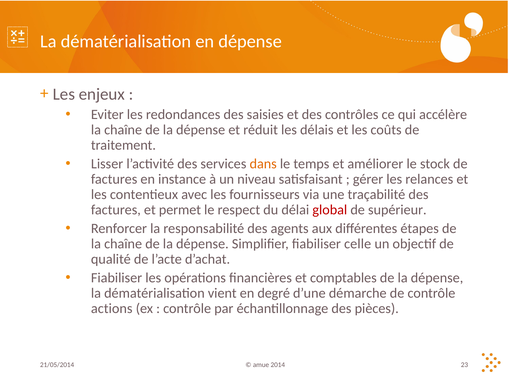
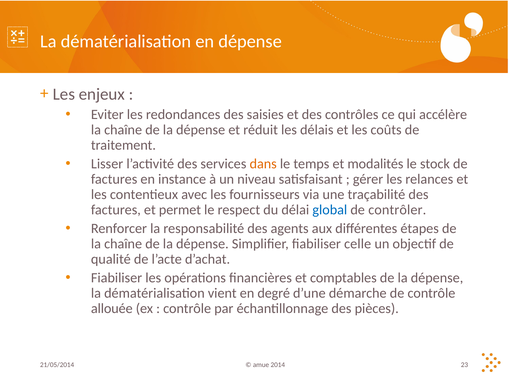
améliorer: améliorer -> modalités
global colour: red -> blue
supérieur: supérieur -> contrôler
actions: actions -> allouée
